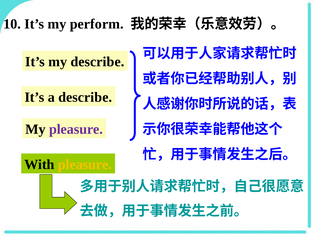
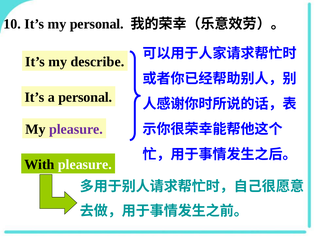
my perform: perform -> personal
a describe: describe -> personal
pleasure at (85, 164) colour: yellow -> white
